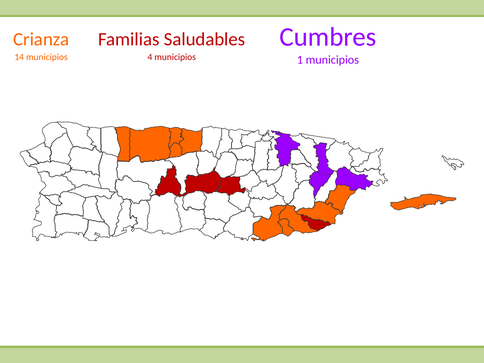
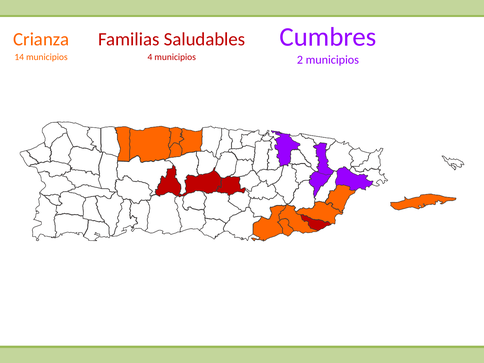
1: 1 -> 2
